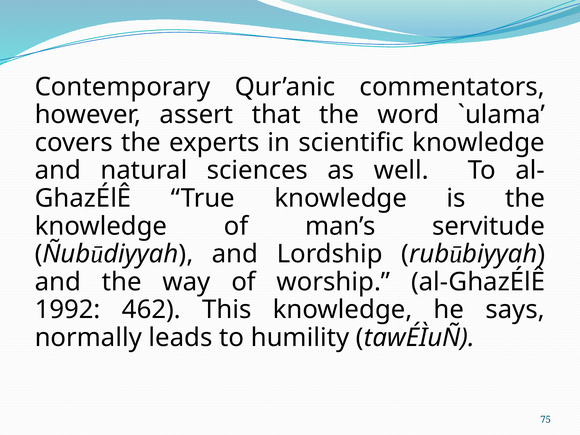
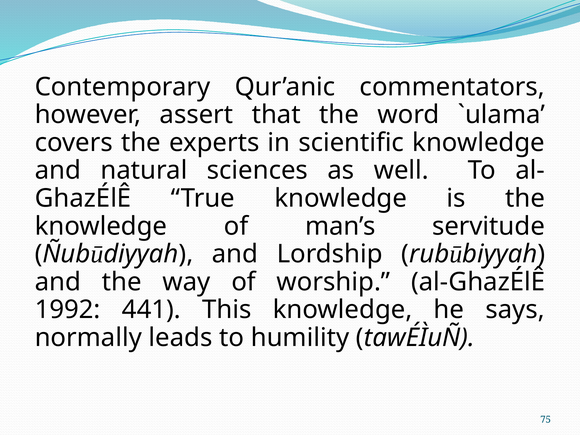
462: 462 -> 441
